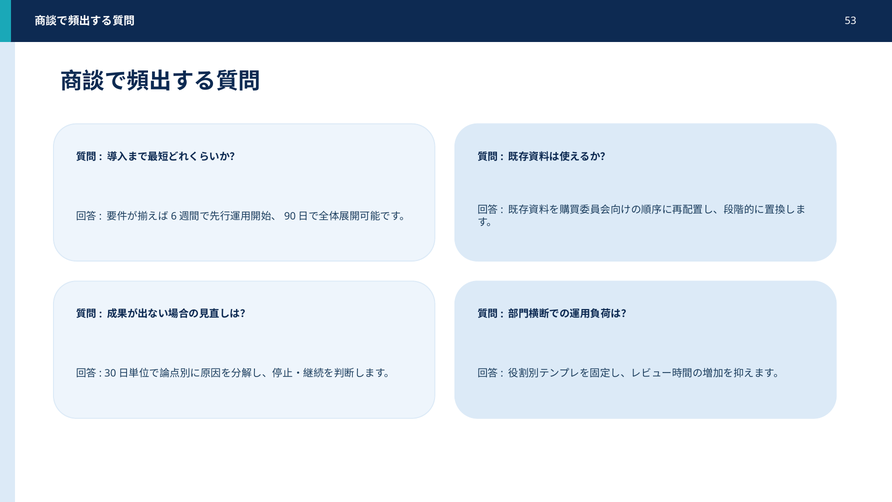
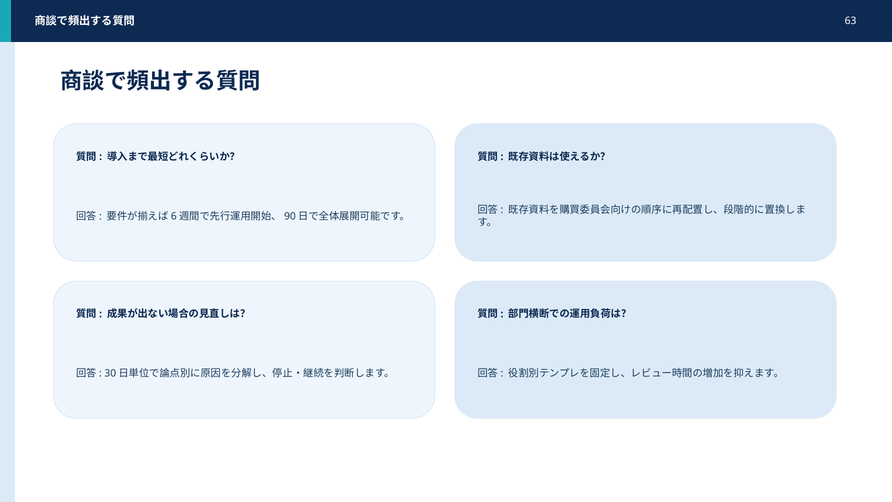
53: 53 -> 63
